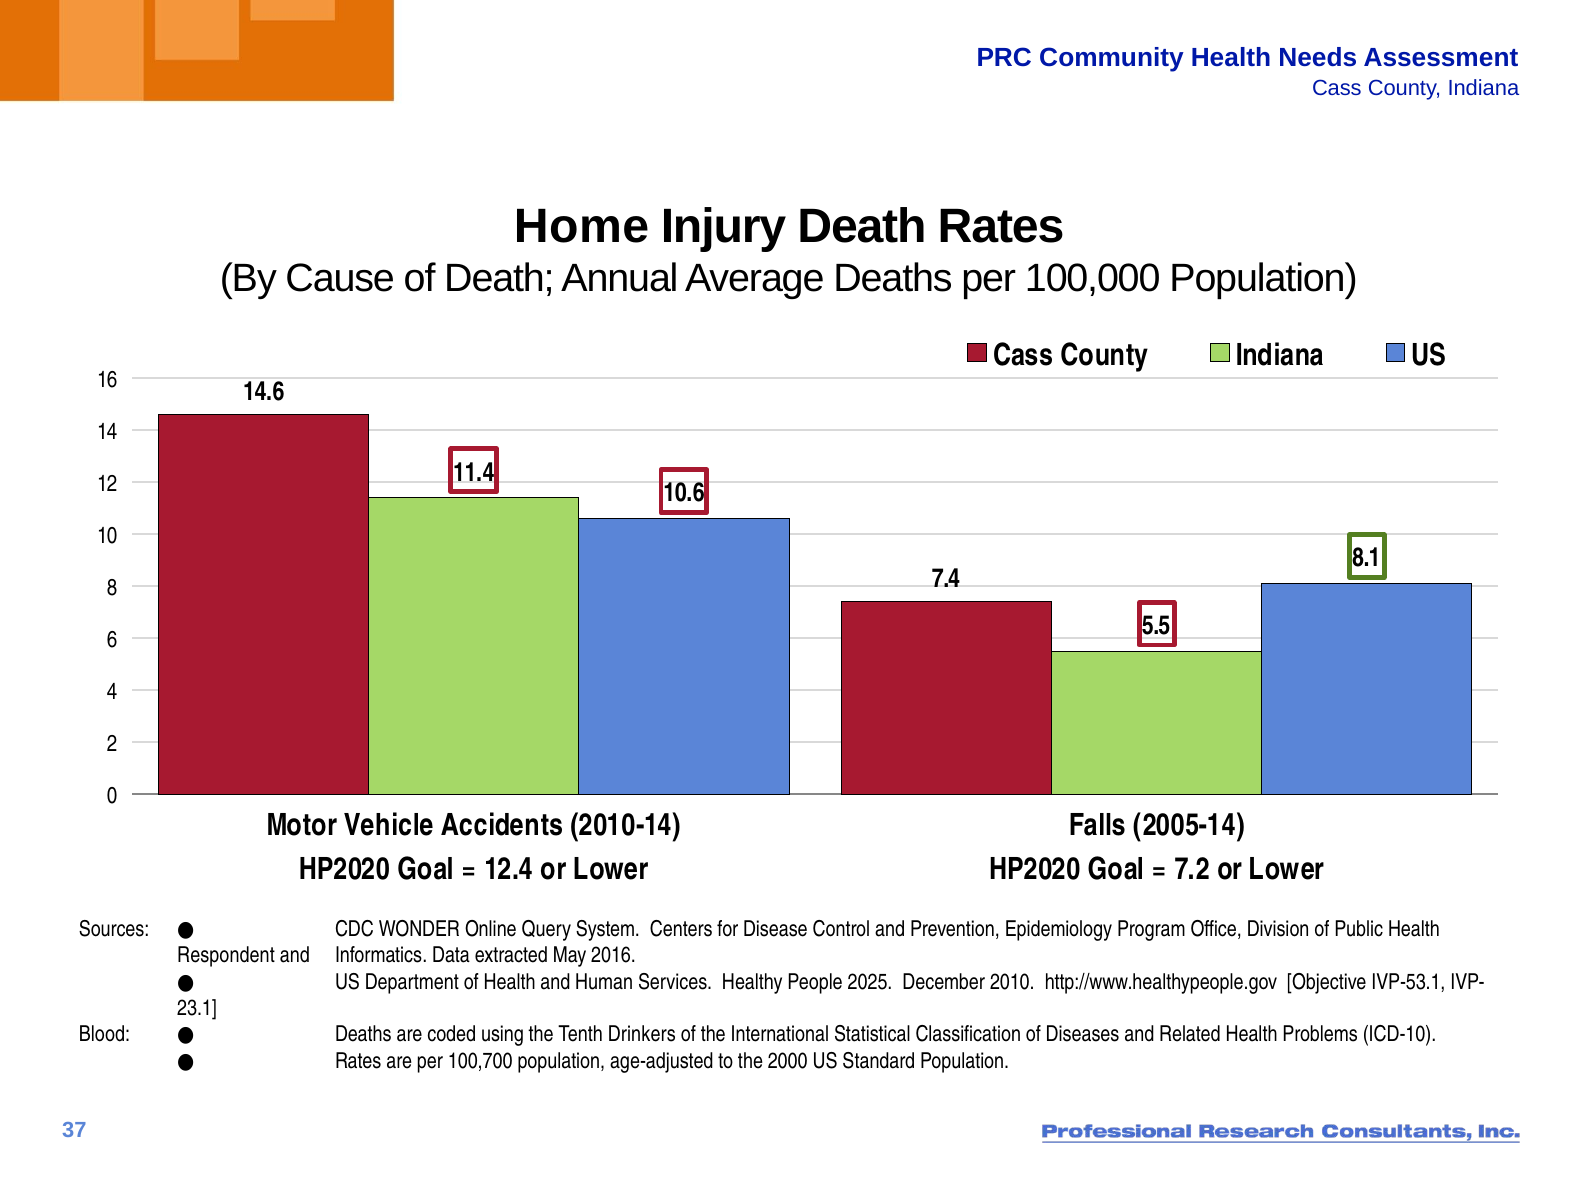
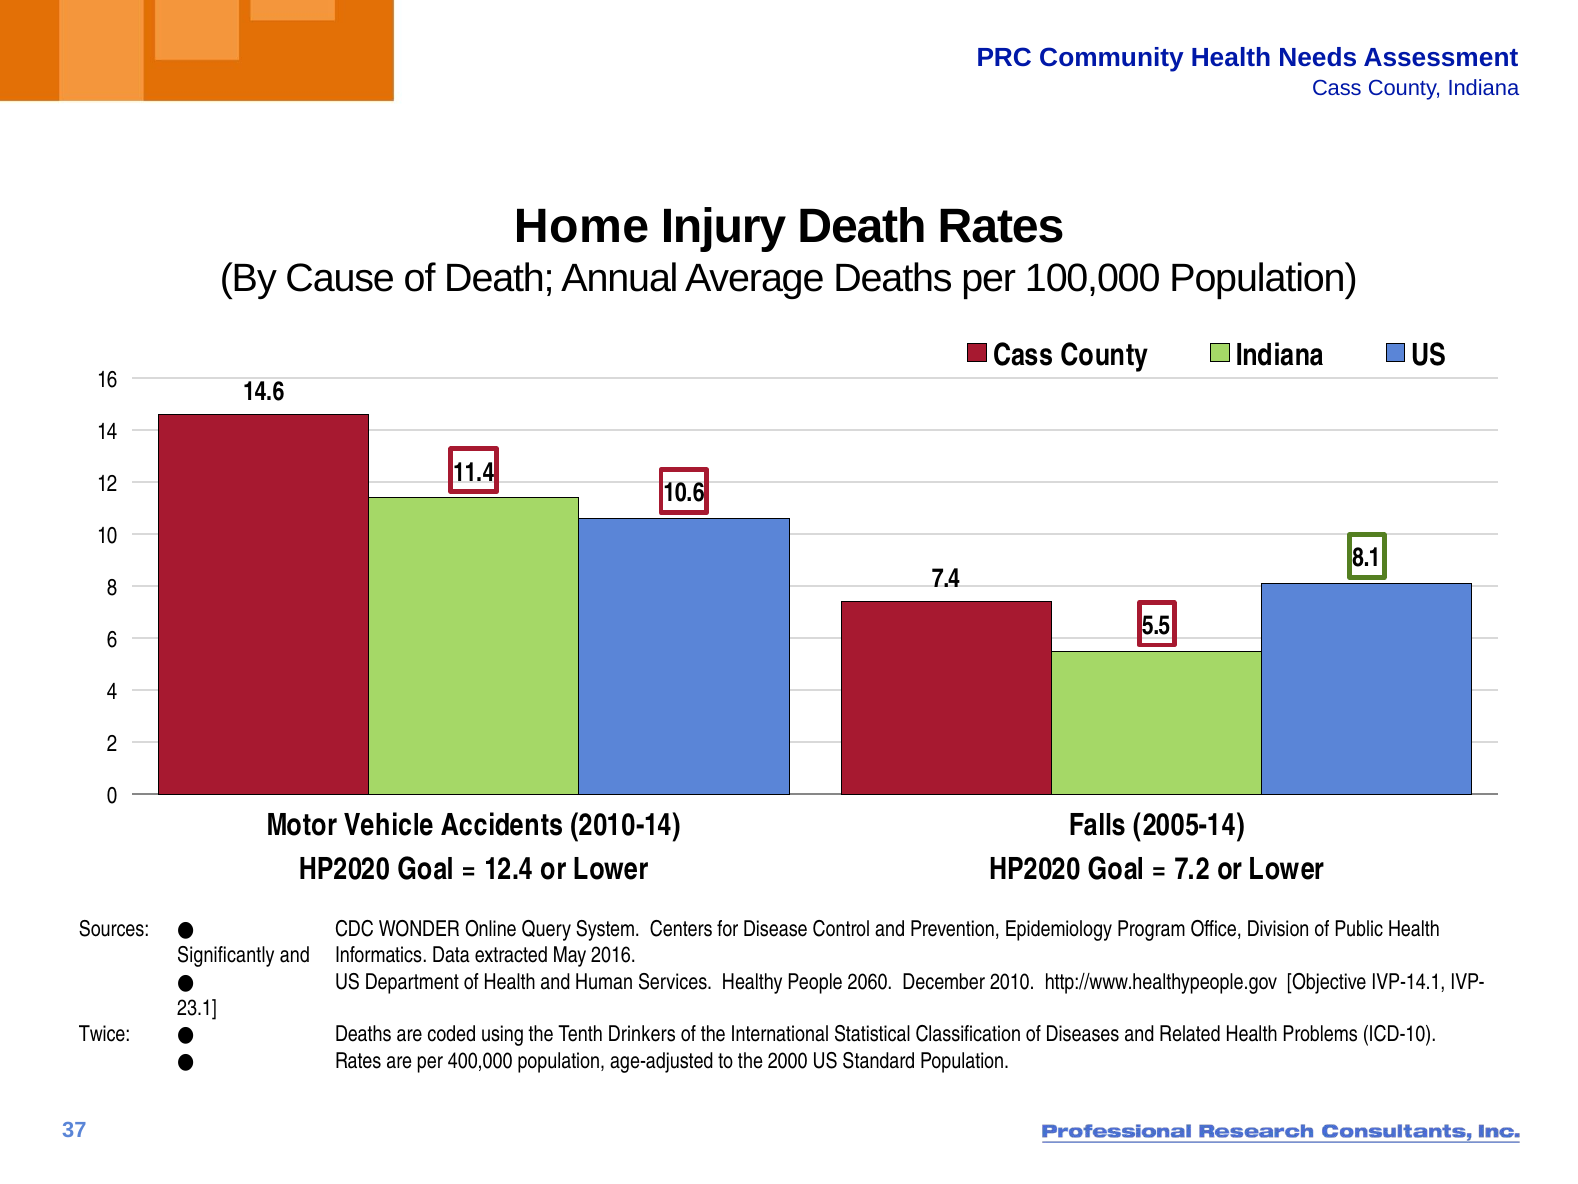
Respondent: Respondent -> Significantly
2025: 2025 -> 2060
IVP-53.1: IVP-53.1 -> IVP-14.1
Blood: Blood -> Twice
100,700: 100,700 -> 400,000
